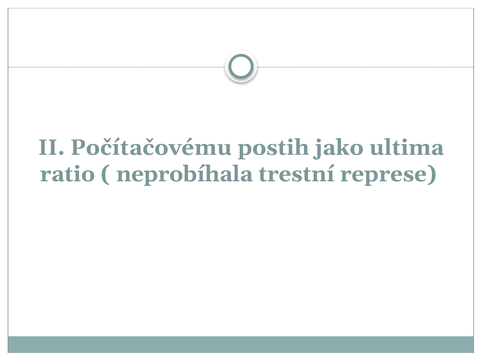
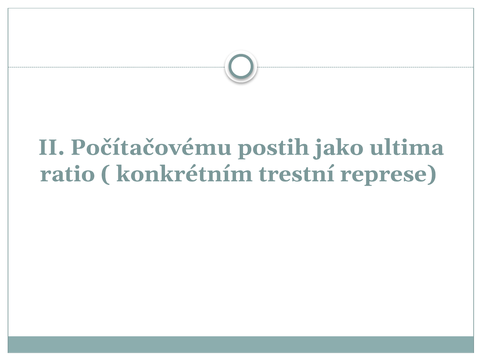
neprobíhala: neprobíhala -> konkrétním
